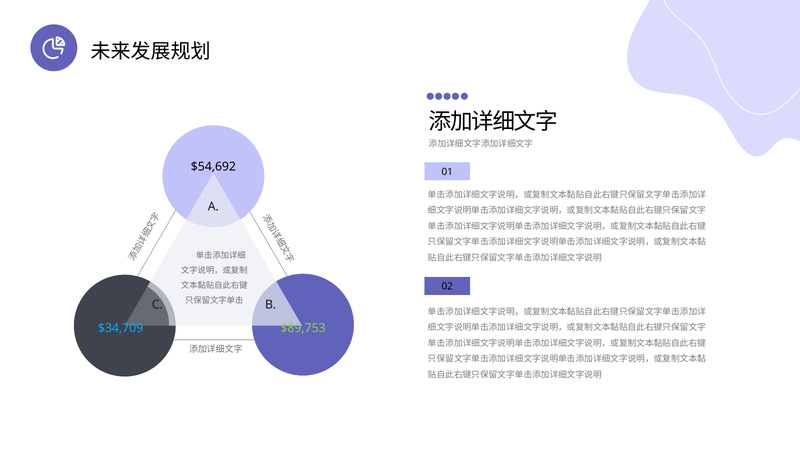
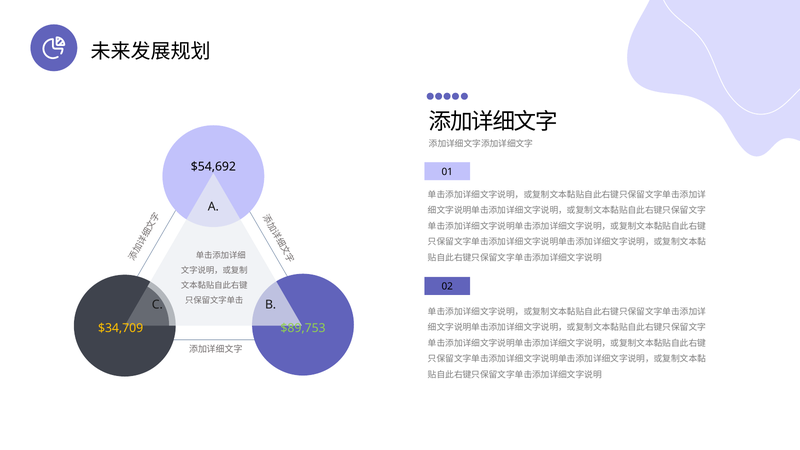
$34,709 colour: light blue -> yellow
